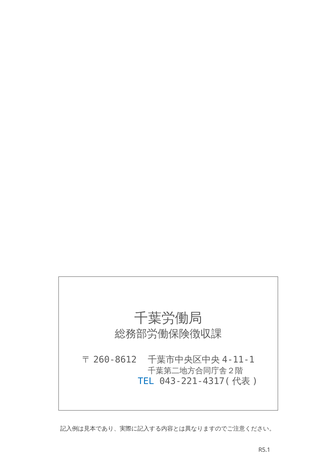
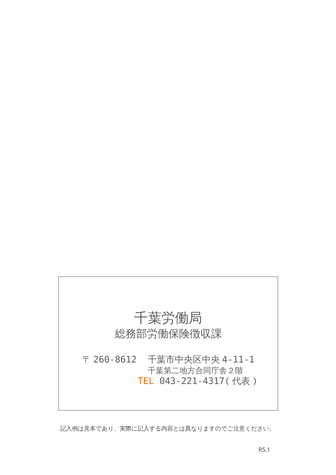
TEL colour: blue -> orange
